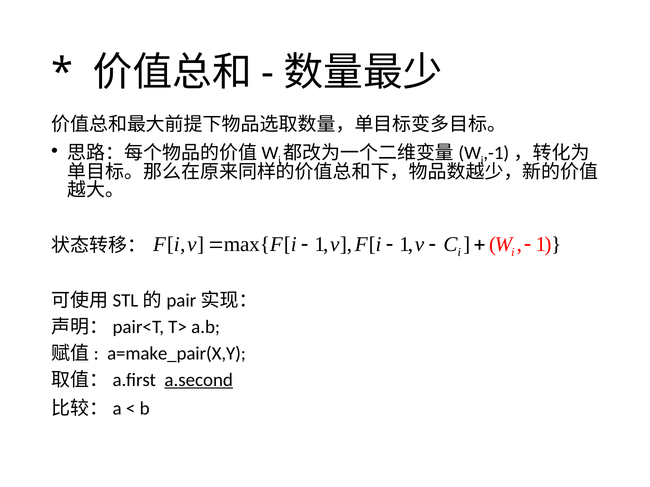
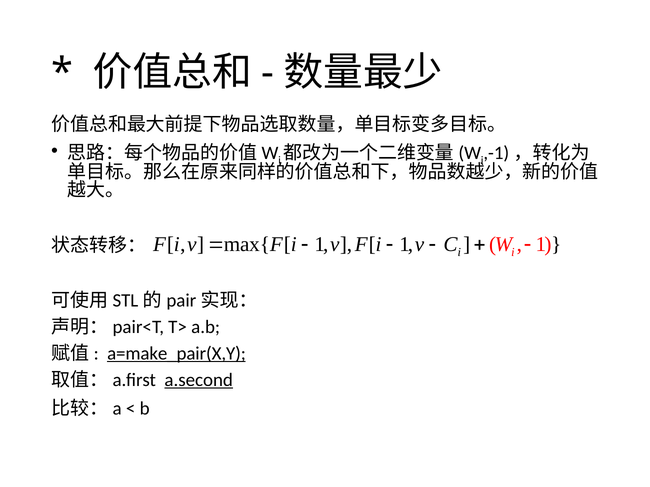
a=make_pair(X,Y underline: none -> present
